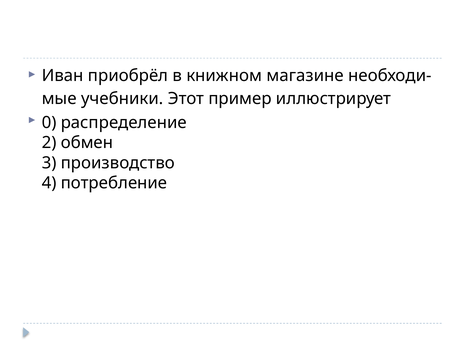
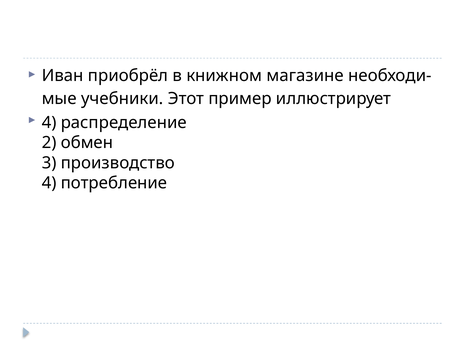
0 at (49, 122): 0 -> 4
